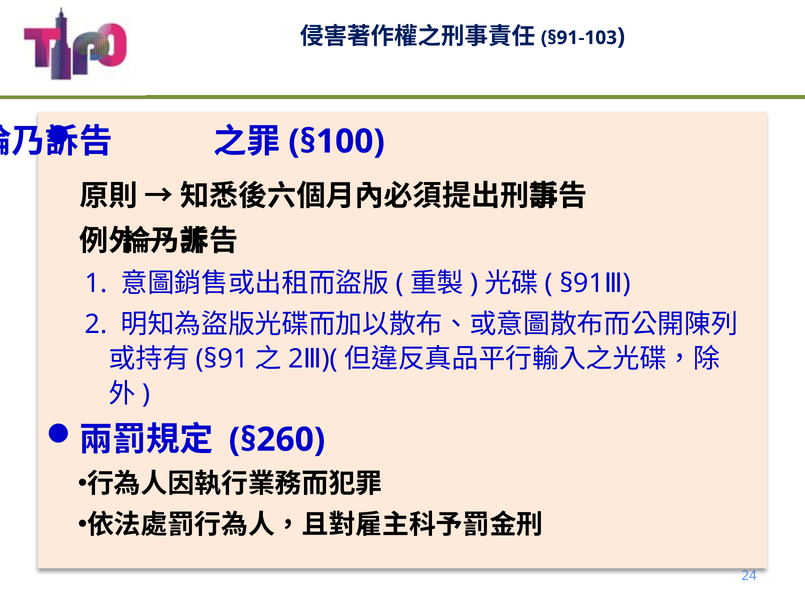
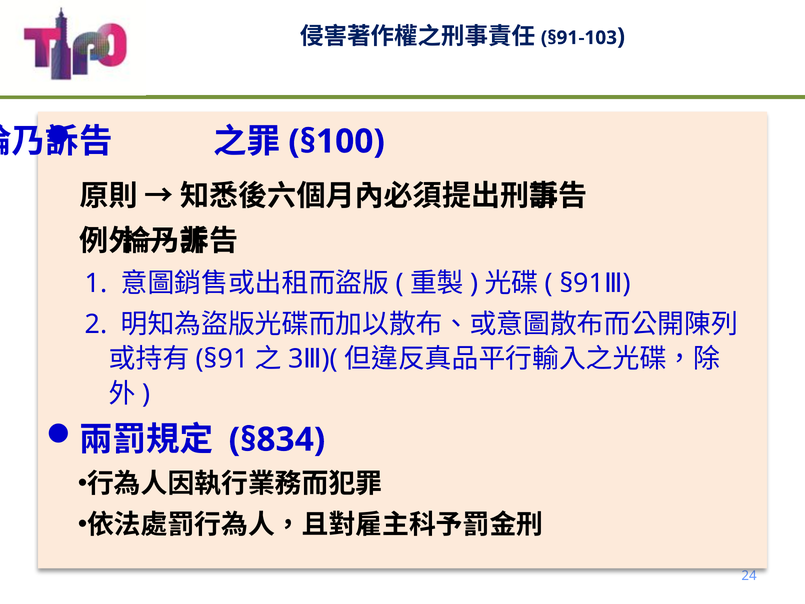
2 at (296, 359): 2 -> 3
§260: §260 -> §834
